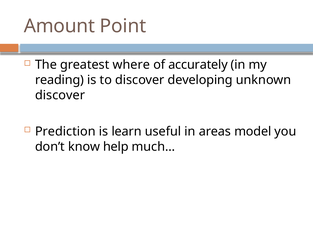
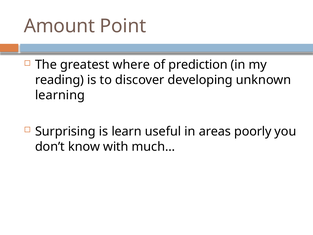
accurately: accurately -> prediction
discover at (60, 95): discover -> learning
Prediction: Prediction -> Surprising
model: model -> poorly
help: help -> with
